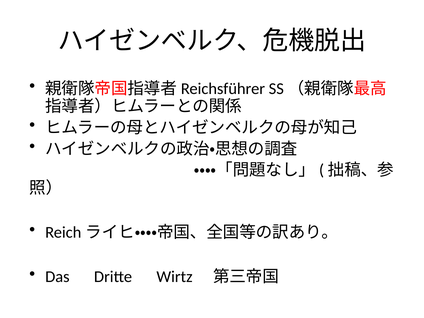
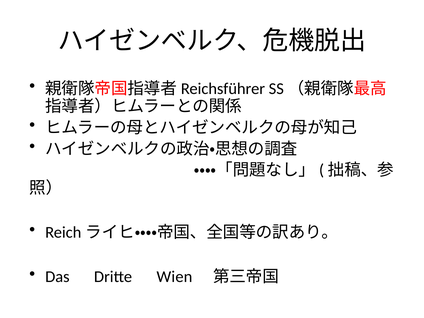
Wirtz: Wirtz -> Wien
